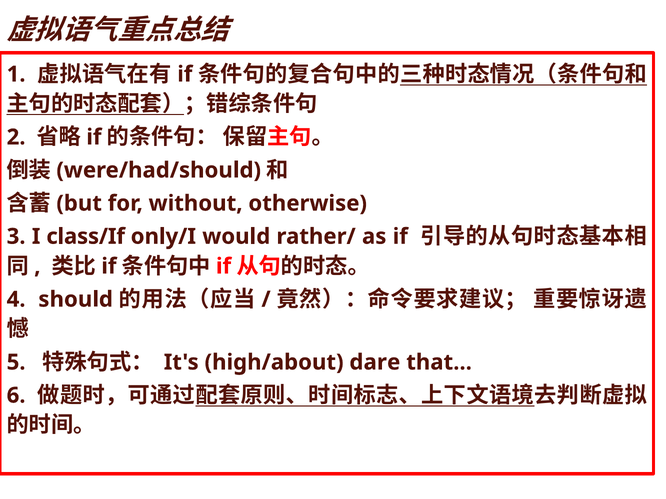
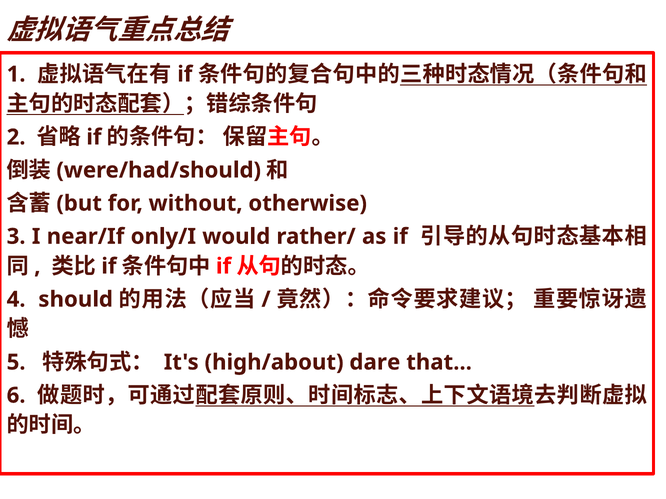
class/If: class/If -> near/If
